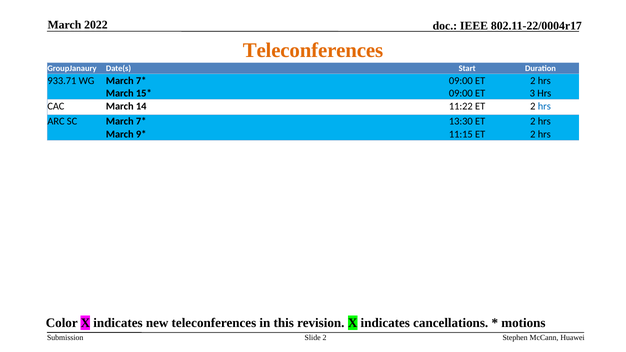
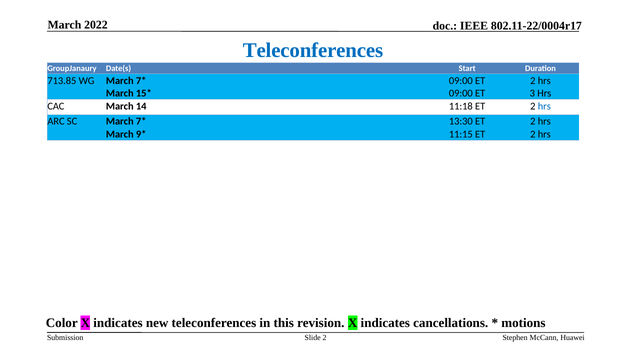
Teleconferences at (313, 50) colour: orange -> blue
933.71: 933.71 -> 713.85
11:22: 11:22 -> 11:18
